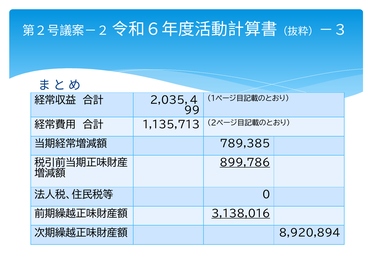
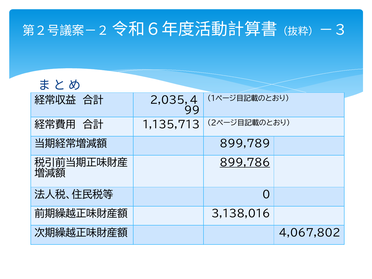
789,385: 789,385 -> 899,789
3,138,016 underline: present -> none
8,920,894: 8,920,894 -> 4,067,802
